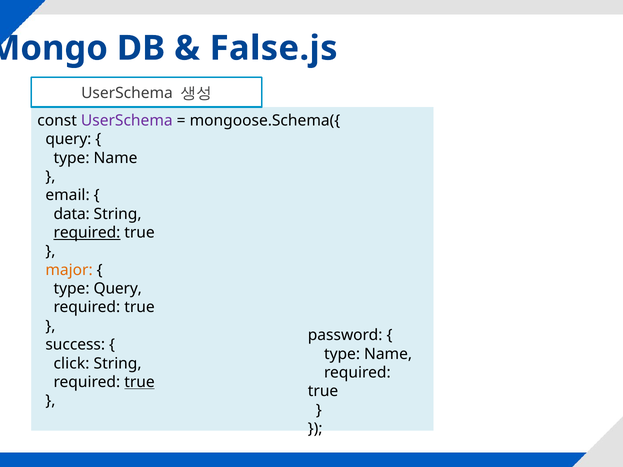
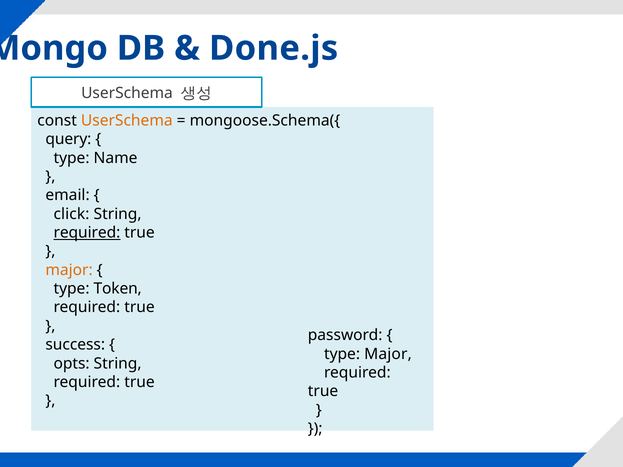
False.js: False.js -> Done.js
UserSchema at (127, 121) colour: purple -> orange
data: data -> click
type Query: Query -> Token
Name at (388, 354): Name -> Major
click: click -> opts
true at (140, 382) underline: present -> none
